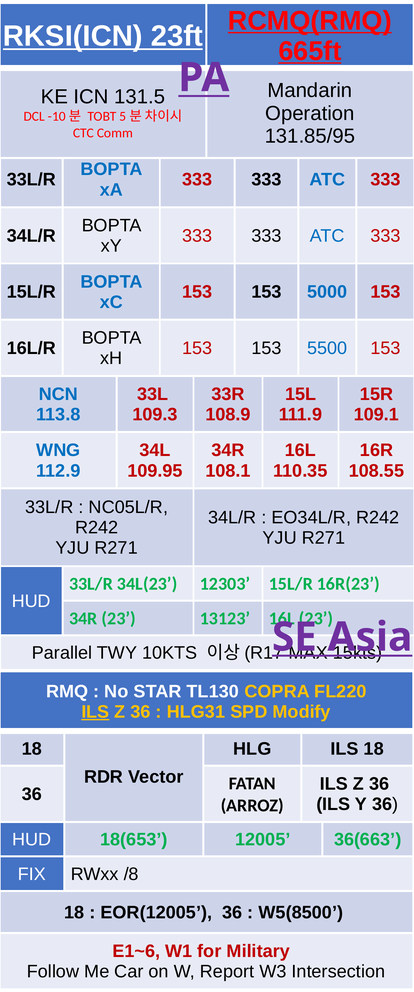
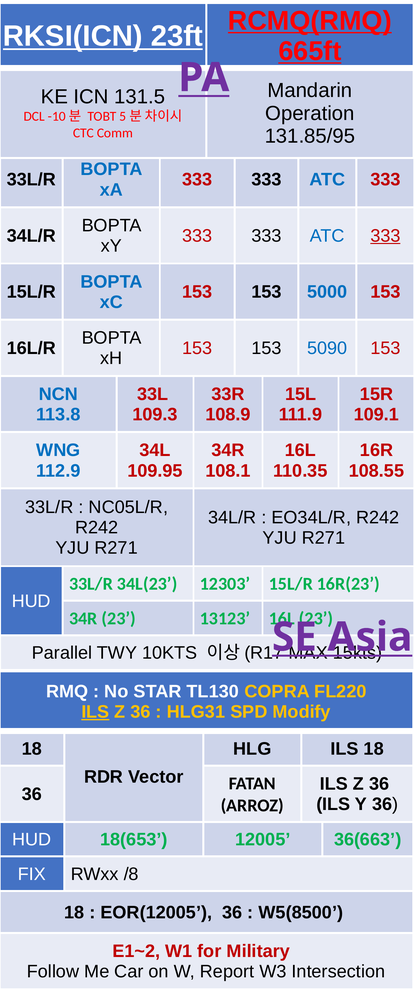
333 at (385, 235) underline: none -> present
5500: 5500 -> 5090
E1~6: E1~6 -> E1~2
